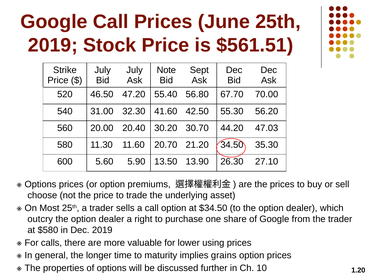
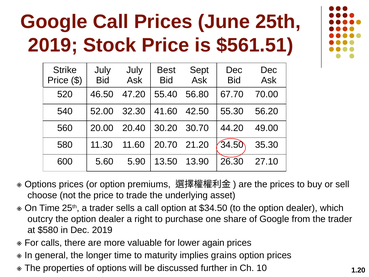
Note: Note -> Best
31.00: 31.00 -> 52.00
47.03: 47.03 -> 49.00
On Most: Most -> Time
using: using -> again
